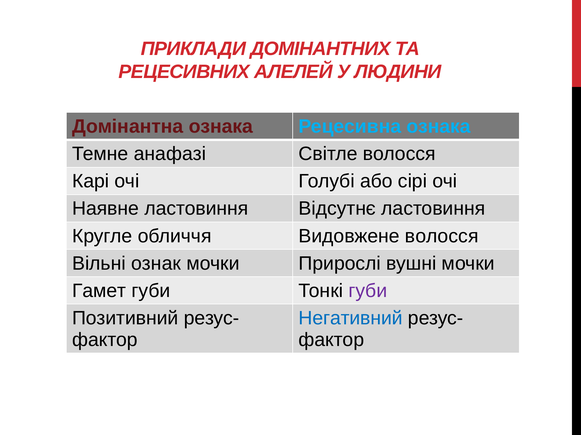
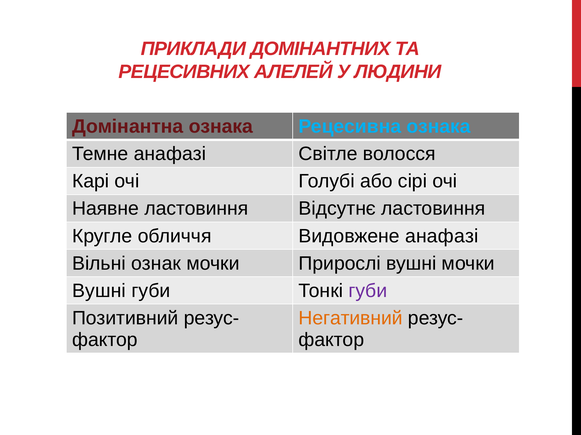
Видовжене волосся: волосся -> анафазі
Гамет at (99, 291): Гамет -> Вушні
Негативний colour: blue -> orange
